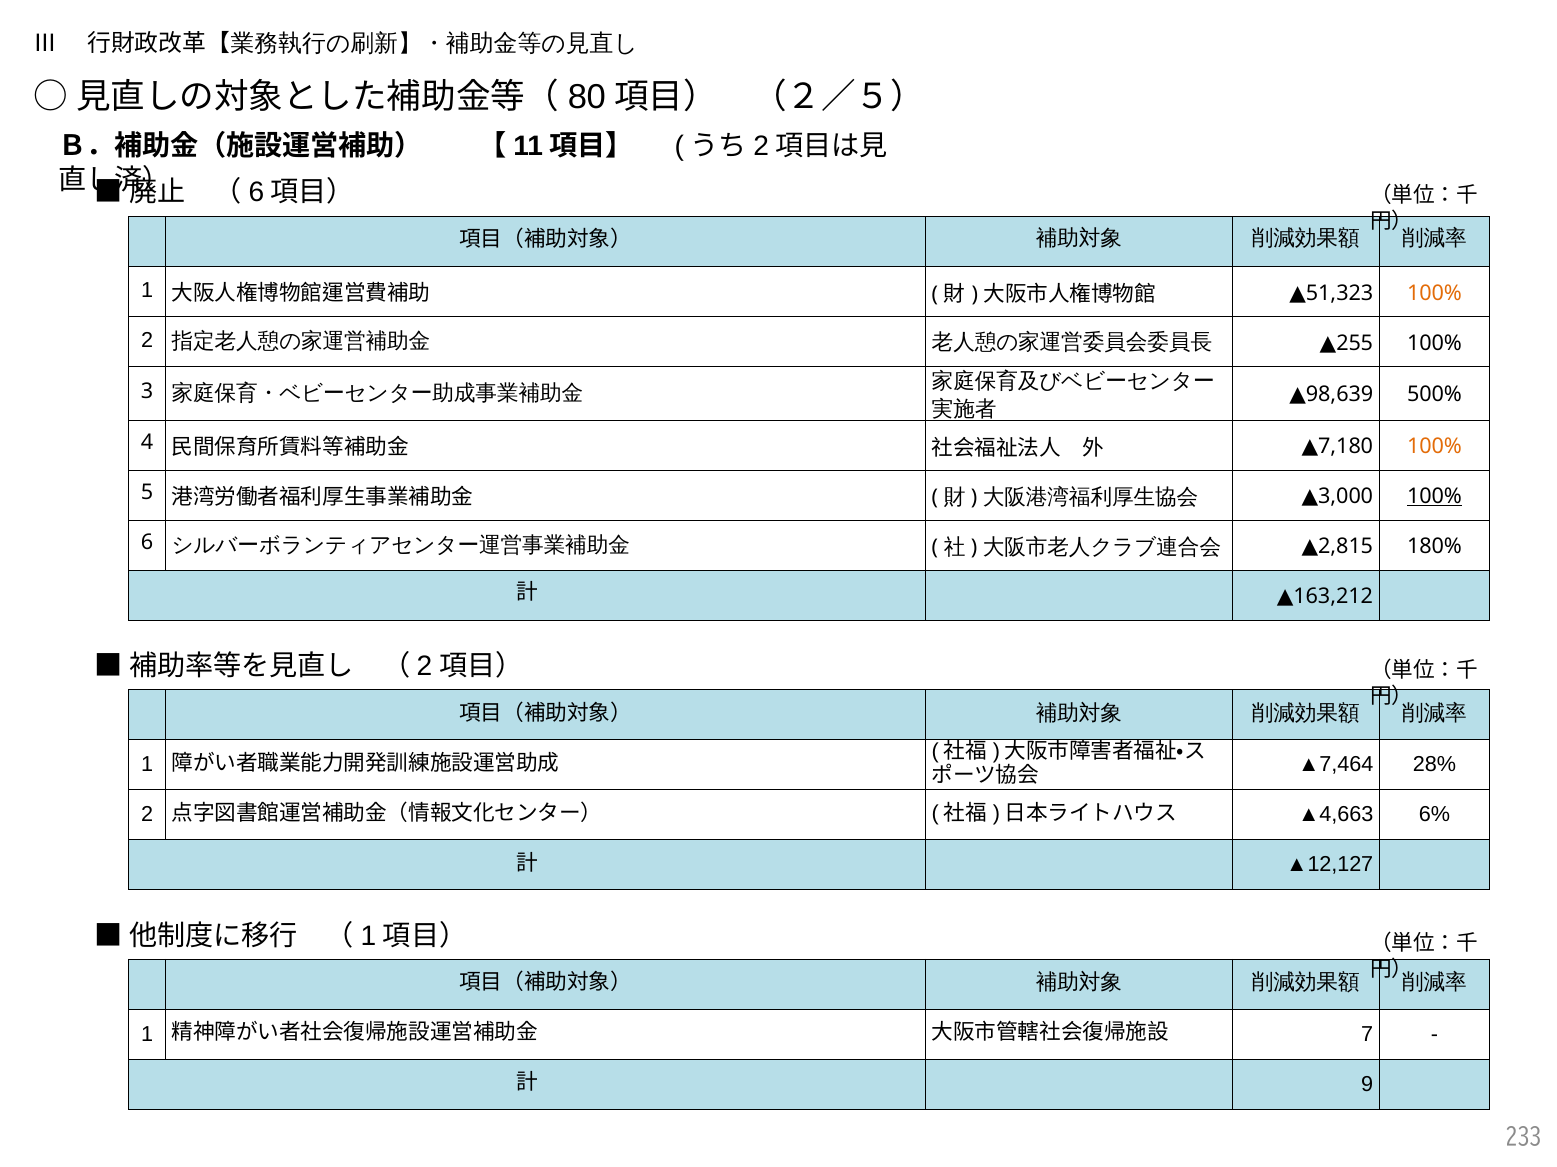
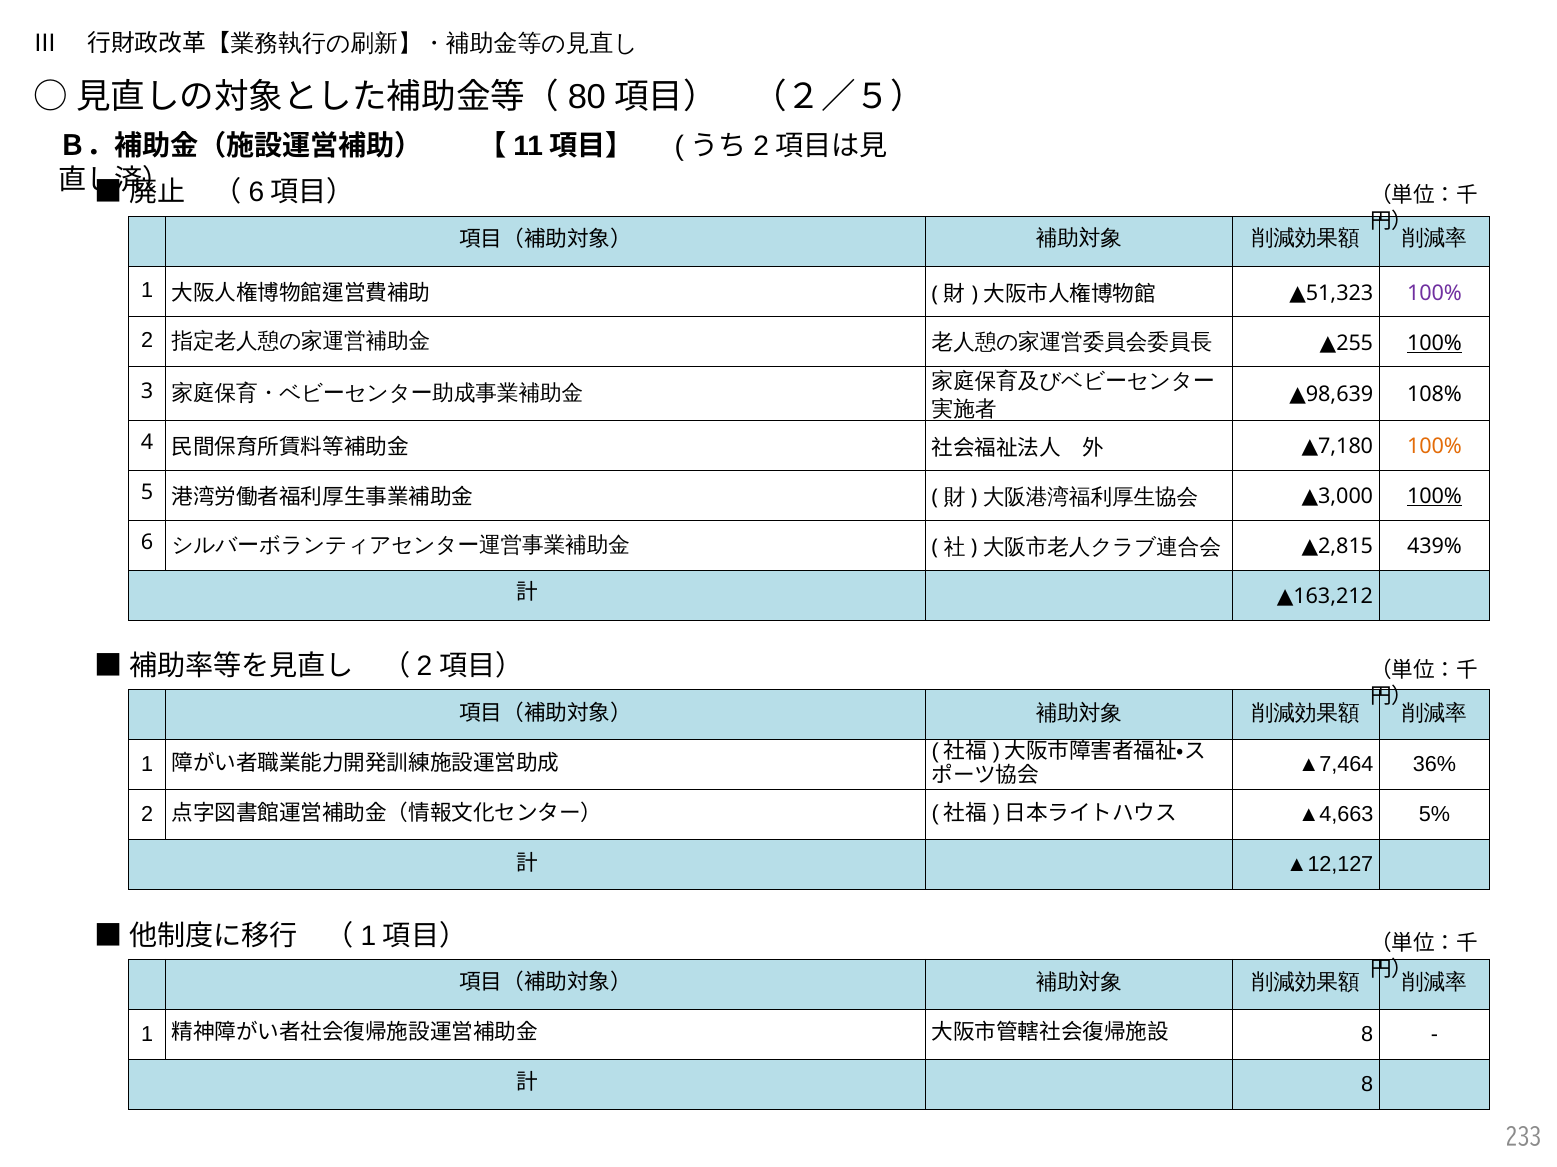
100% at (1435, 293) colour: orange -> purple
100% at (1435, 343) underline: none -> present
500%: 500% -> 108%
180%: 180% -> 439%
28%: 28% -> 36%
6%: 6% -> 5%
7 at (1367, 1035): 7 -> 8
9 at (1367, 1085): 9 -> 8
